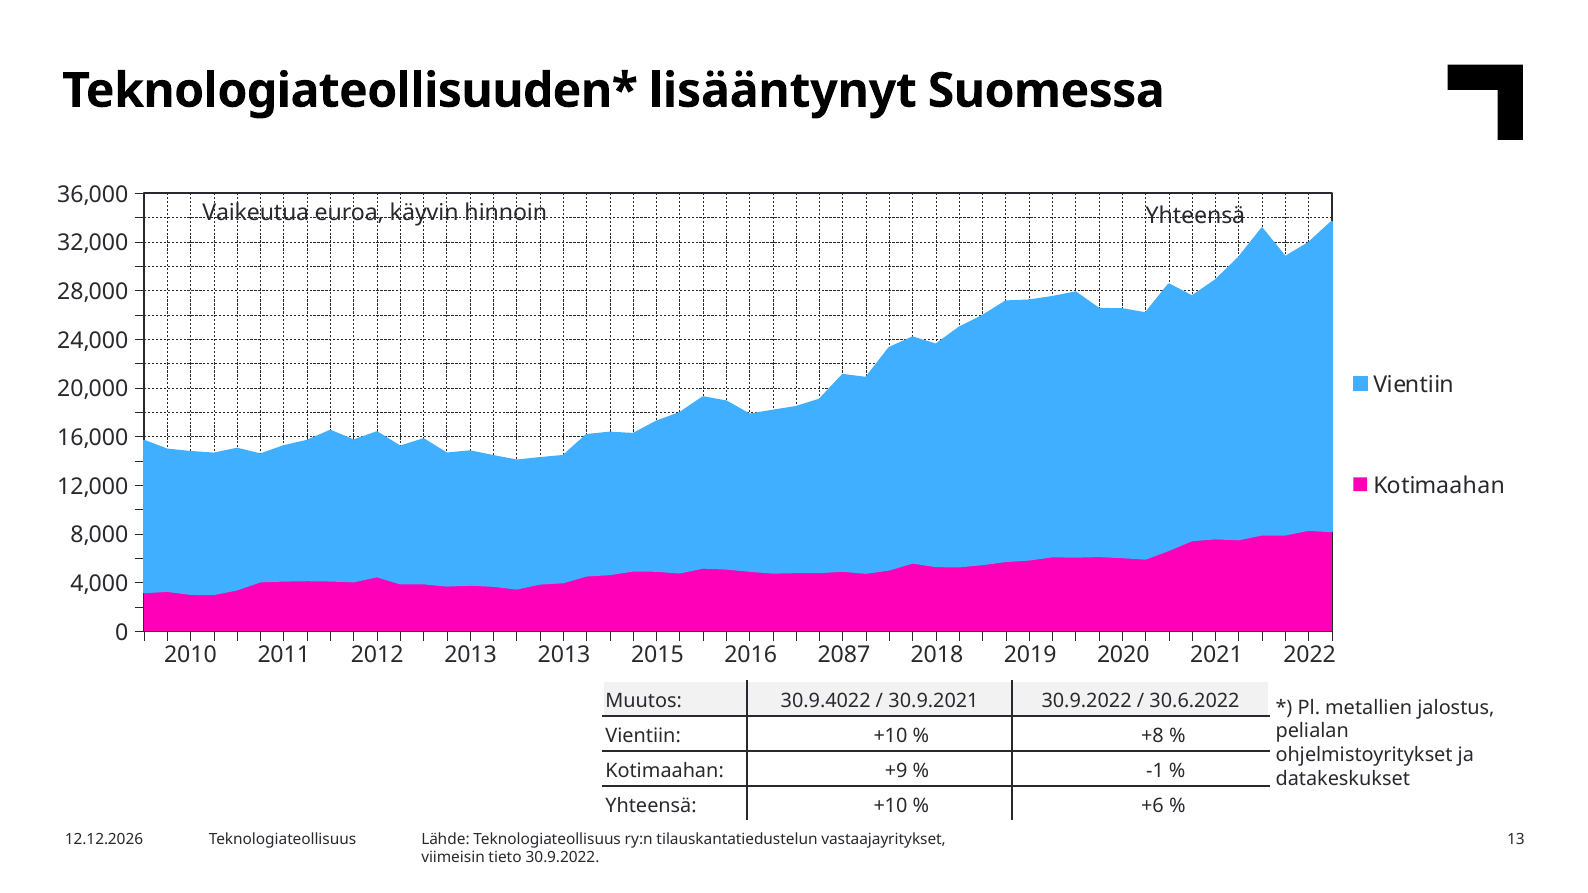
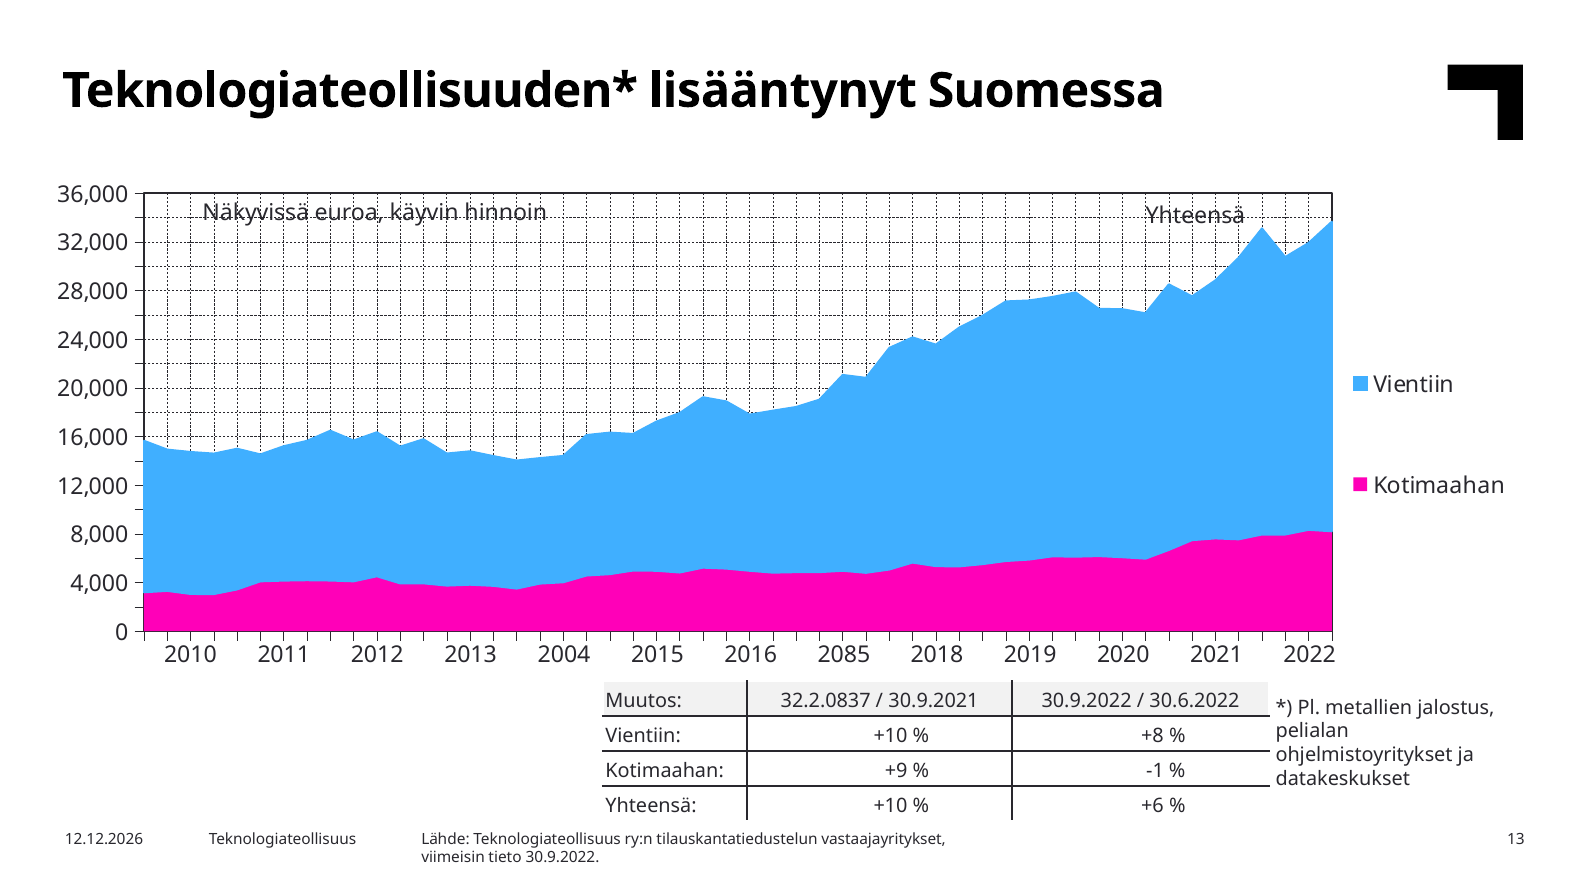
Vaikeutua: Vaikeutua -> Näkyvissä
2013 2013: 2013 -> 2004
2087: 2087 -> 2085
30.9.4022: 30.9.4022 -> 32.2.0837
